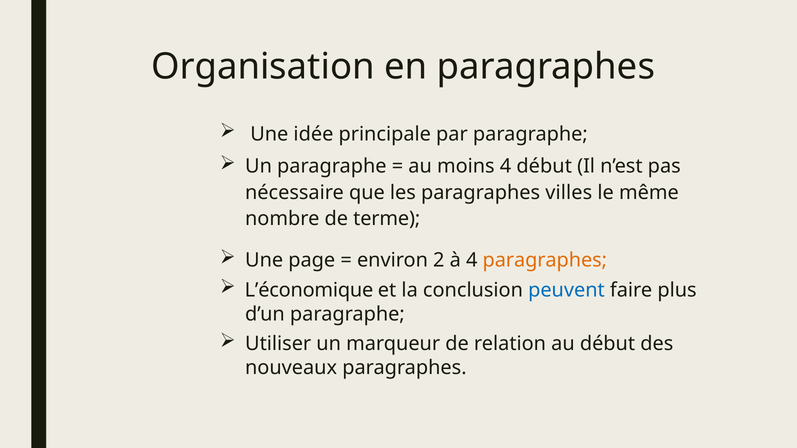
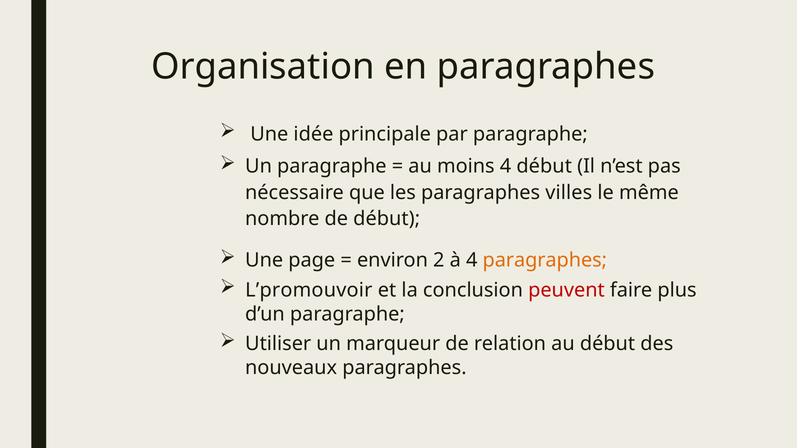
de terme: terme -> début
L’économique: L’économique -> L’promouvoir
peuvent colour: blue -> red
